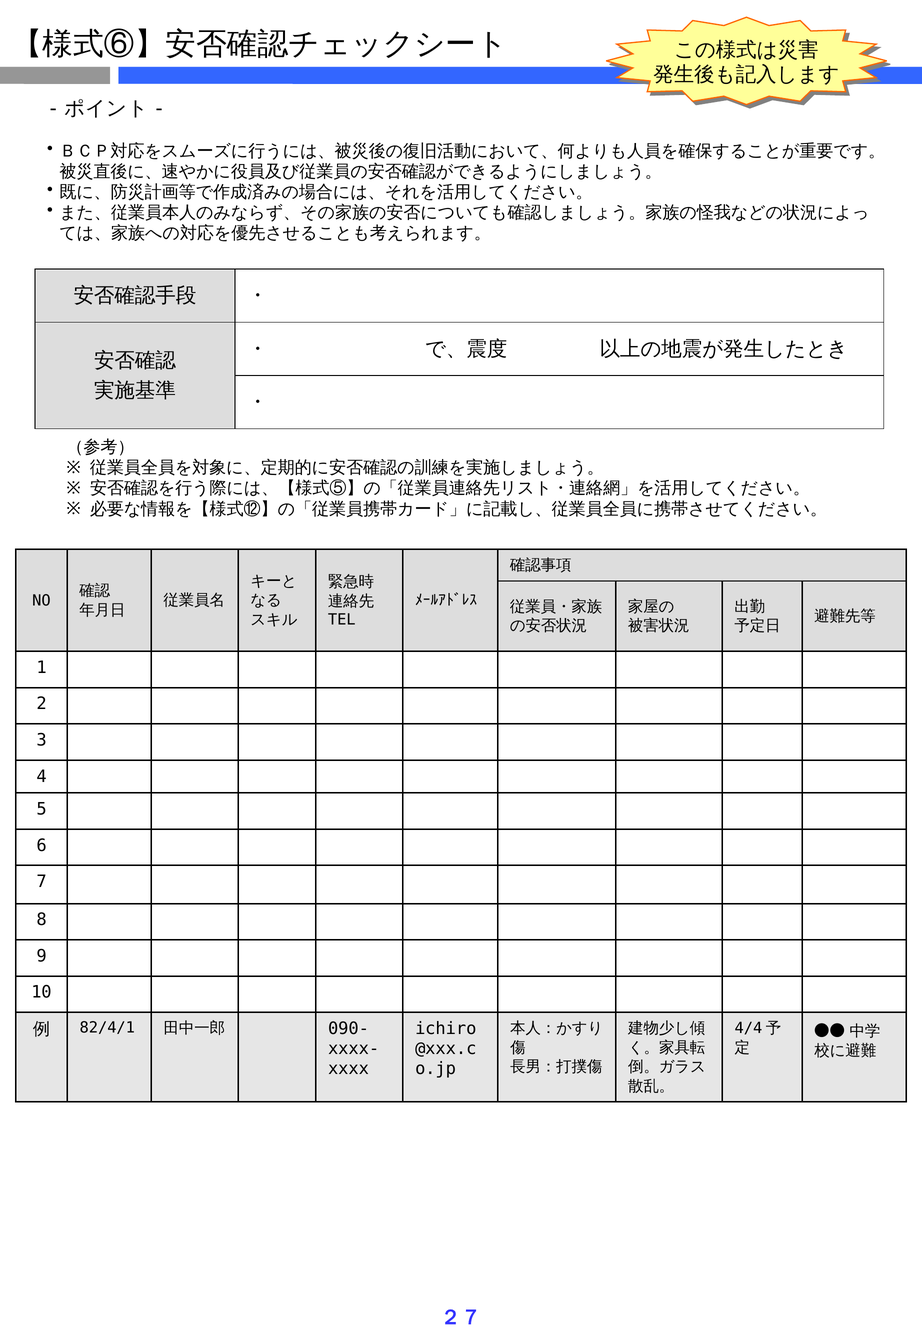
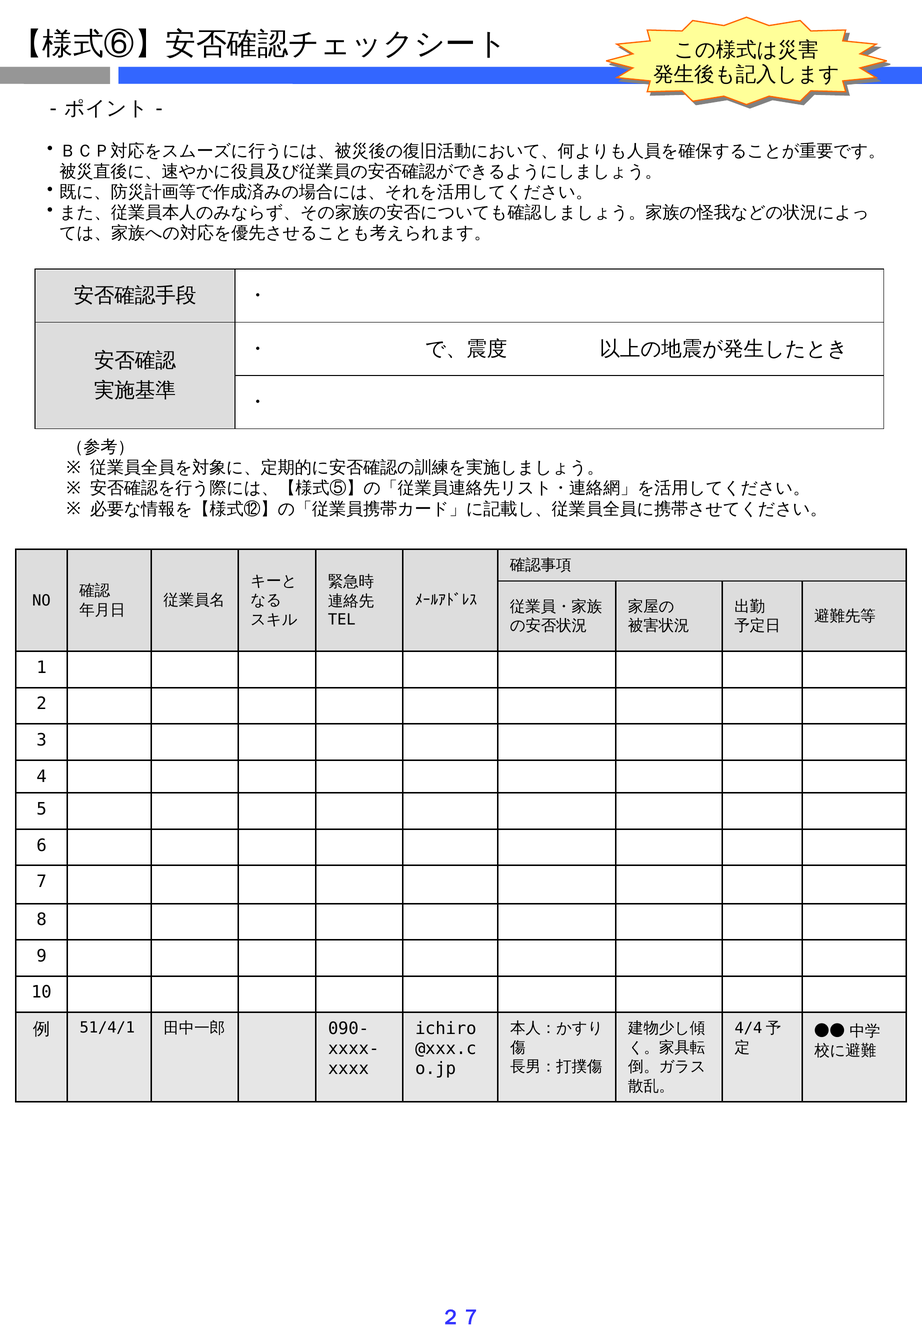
82/4/1: 82/4/1 -> 51/4/1
